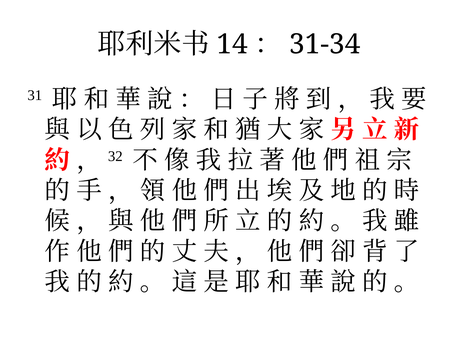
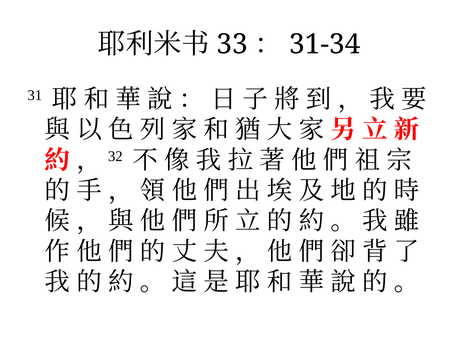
14: 14 -> 33
